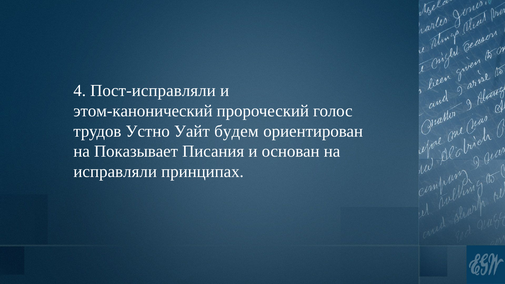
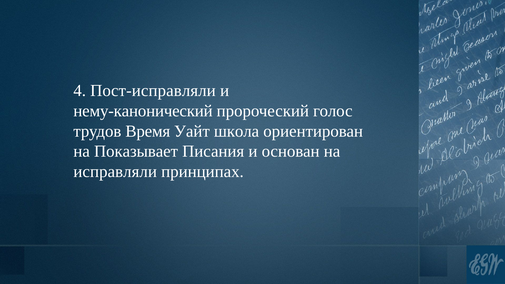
этом-канонический: этом-канонический -> нему-канонический
Устно: Устно -> Время
будем: будем -> школа
